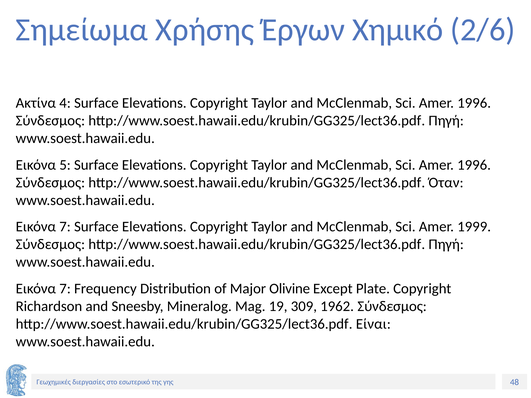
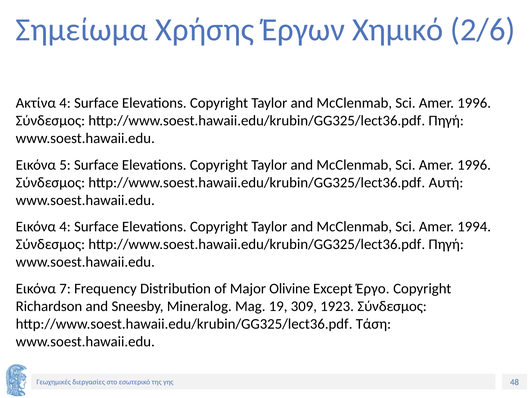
Όταν: Όταν -> Αυτή
7 at (65, 227): 7 -> 4
1999: 1999 -> 1994
Plate: Plate -> Έργο
1962: 1962 -> 1923
Είναι: Είναι -> Τάση
